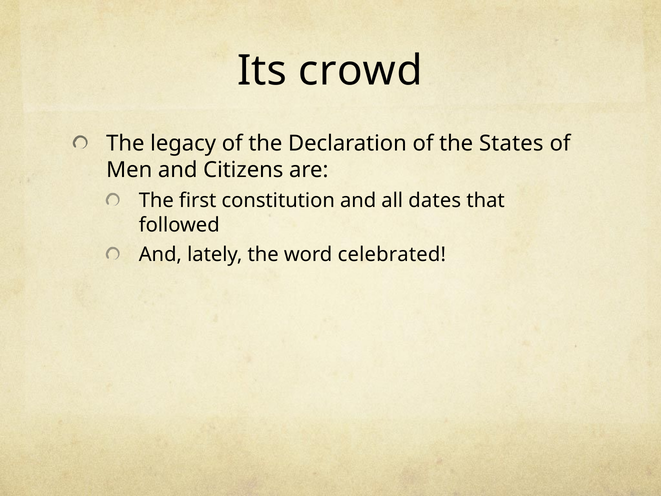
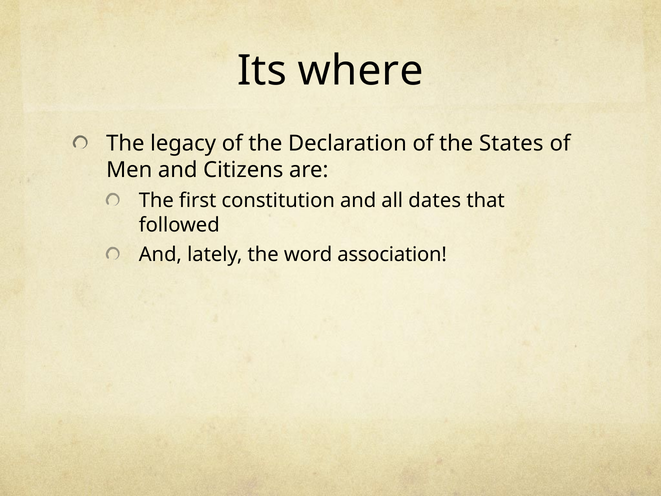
crowd: crowd -> where
celebrated: celebrated -> association
